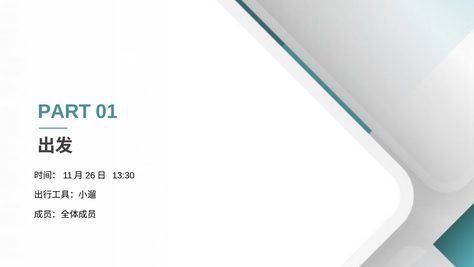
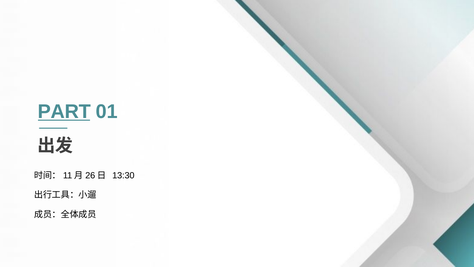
PART underline: none -> present
